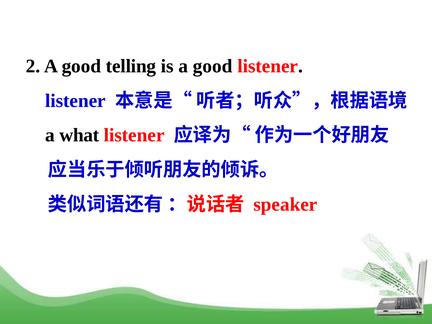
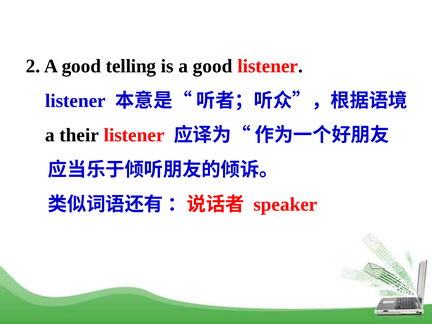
what: what -> their
